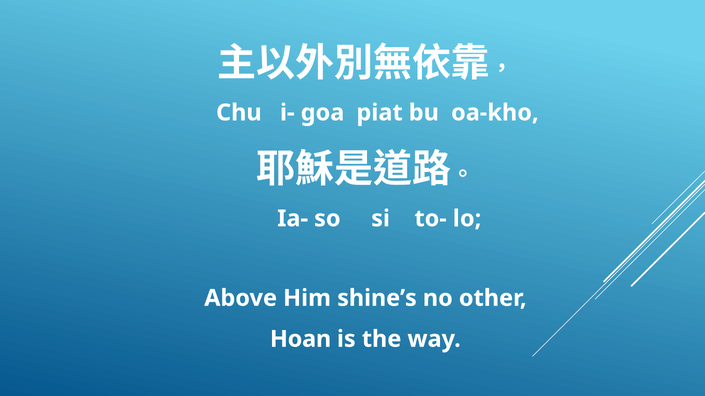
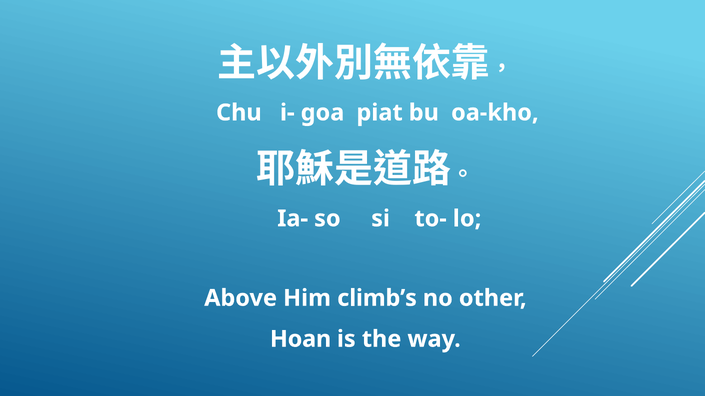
shine’s: shine’s -> climb’s
